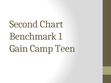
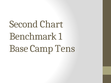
Gain: Gain -> Base
Teen: Teen -> Tens
